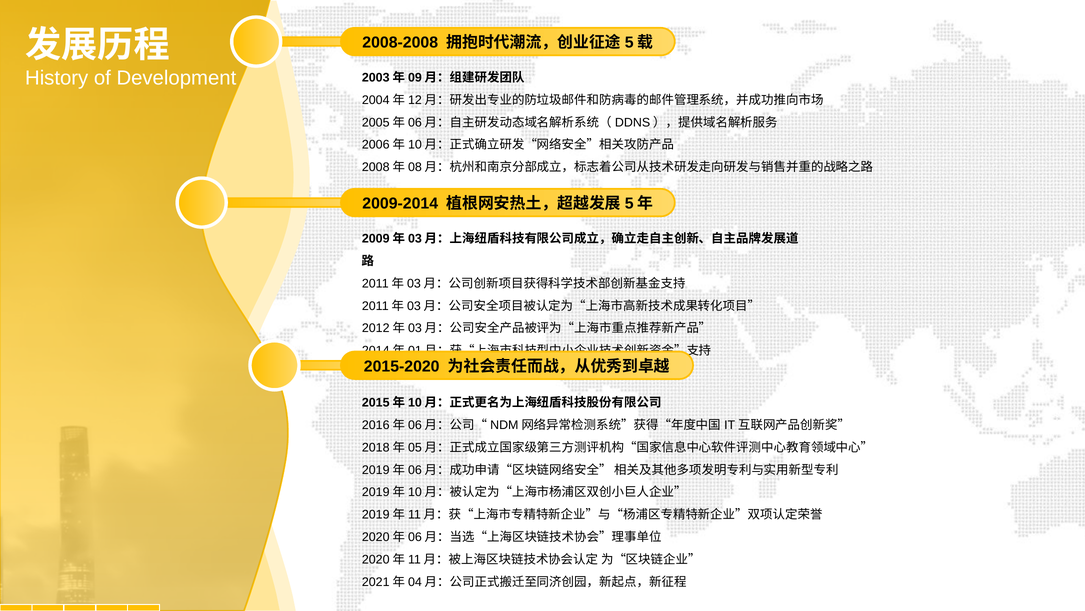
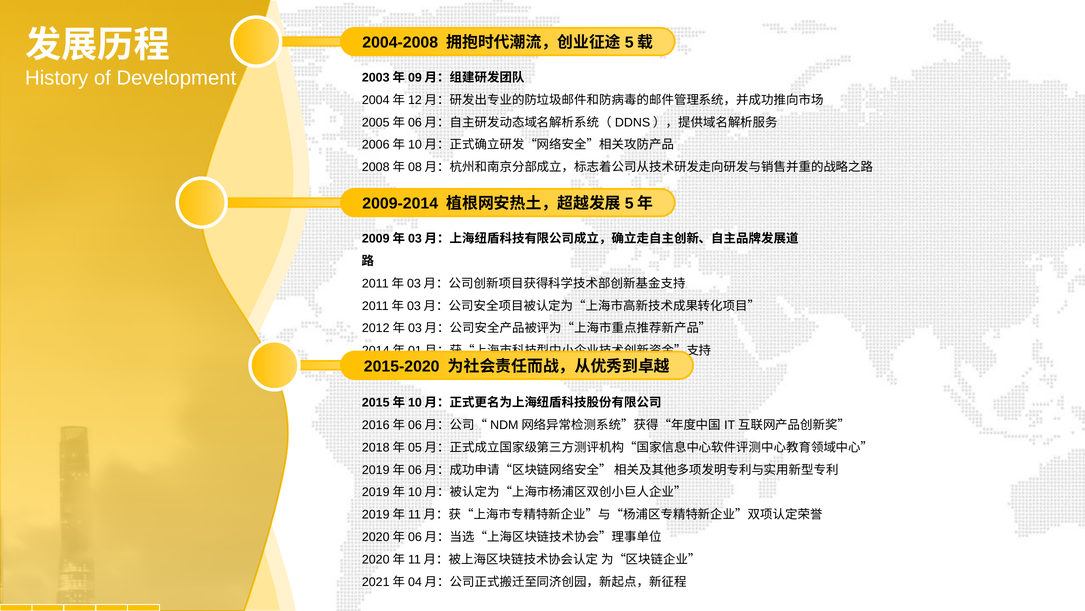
2008-2008: 2008-2008 -> 2004-2008
